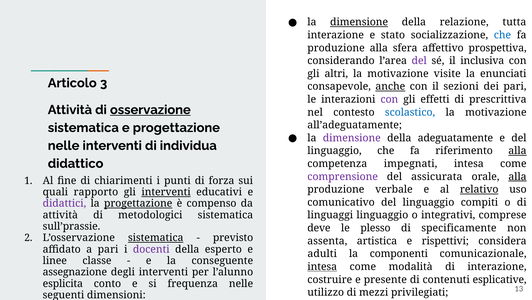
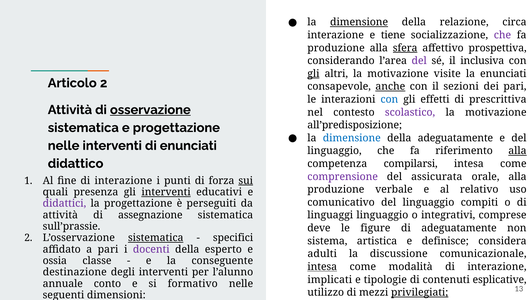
tutta: tutta -> circa
stato: stato -> tiene
che at (502, 35) colour: blue -> purple
sfera underline: none -> present
gli at (313, 73) underline: none -> present
Articolo 3: 3 -> 2
con at (389, 99) colour: purple -> blue
scolastico colour: blue -> purple
all’adeguatamente: all’adeguatamente -> all’predisposizione
dimensione at (352, 138) colour: purple -> blue
di individua: individua -> enunciati
impegnati: impegnati -> compilarsi
alla at (518, 176) underline: present -> none
fine di chiarimenti: chiarimenti -> interazione
sui underline: none -> present
relativo underline: present -> none
rapporto: rapporto -> presenza
progettazione at (138, 203) underline: present -> none
compenso: compenso -> perseguiti
metodologici: metodologici -> assegnazione
plesso: plesso -> figure
di specificamente: specificamente -> adeguatamente
previsto: previsto -> specifici
assenta: assenta -> sistema
rispettivi: rispettivi -> definisce
componenti: componenti -> discussione
linee: linee -> ossia
assegnazione: assegnazione -> destinazione
costruire: costruire -> implicati
presente: presente -> tipologie
esplicita: esplicita -> annuale
frequenza: frequenza -> formativo
privilegiati underline: none -> present
